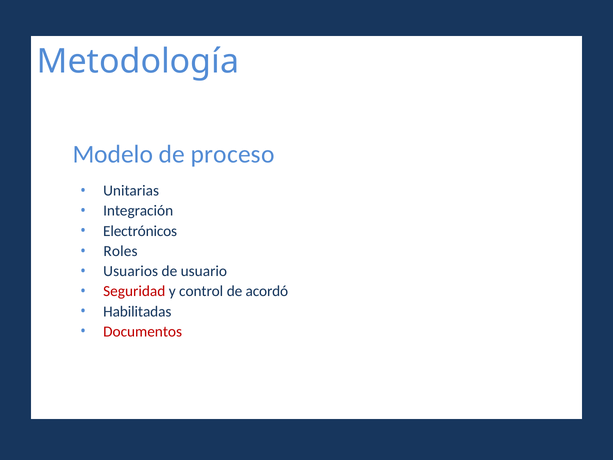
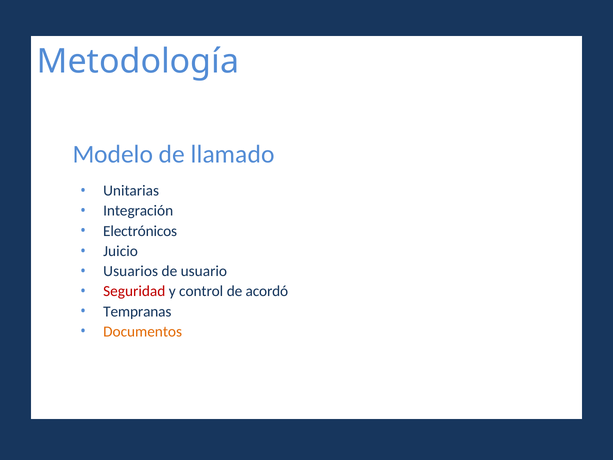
proceso: proceso -> llamado
Roles: Roles -> Juicio
Habilitadas: Habilitadas -> Tempranas
Documentos colour: red -> orange
